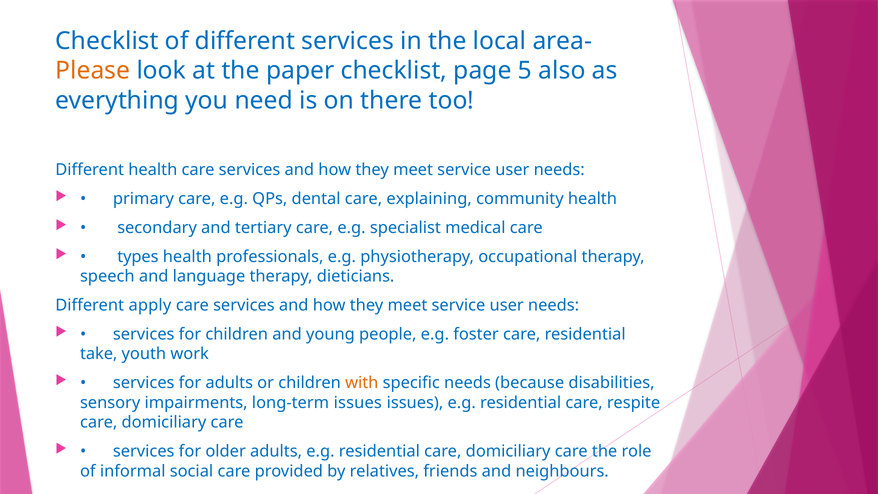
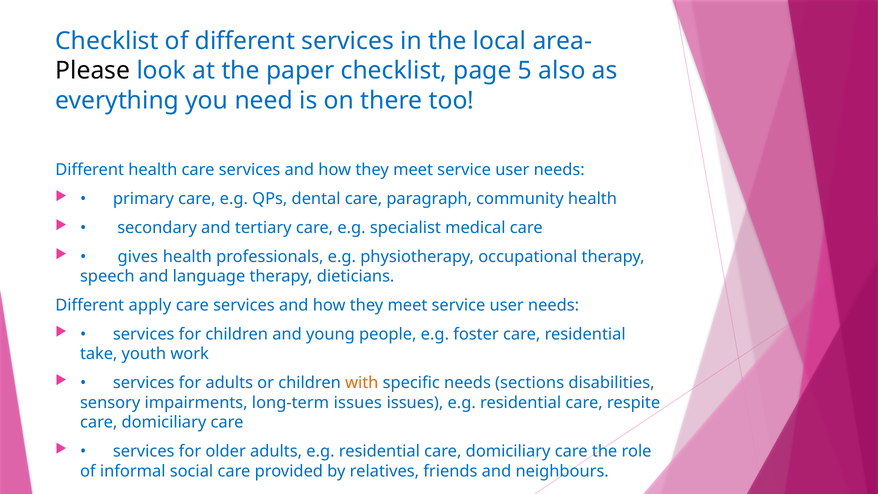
Please colour: orange -> black
explaining: explaining -> paragraph
types: types -> gives
because: because -> sections
